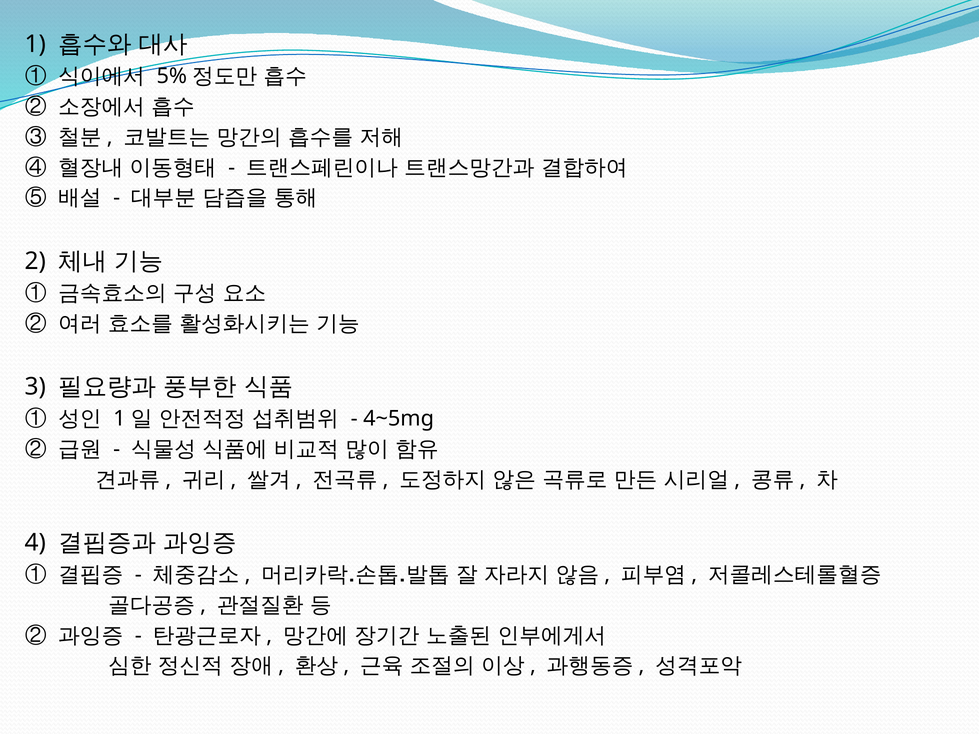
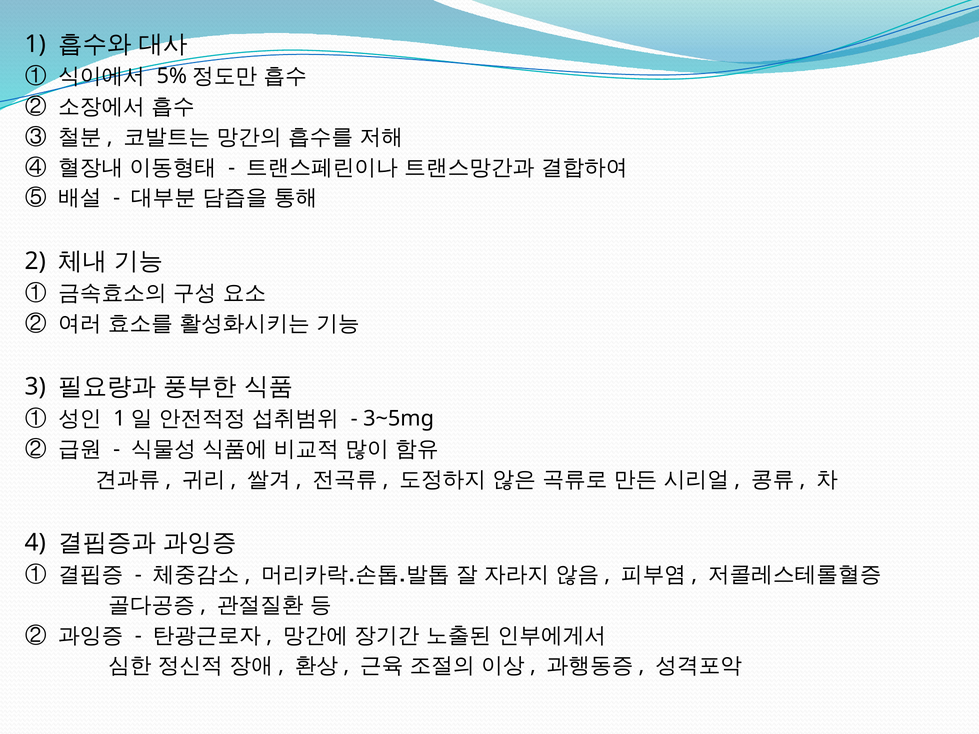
4~5mg: 4~5mg -> 3~5mg
